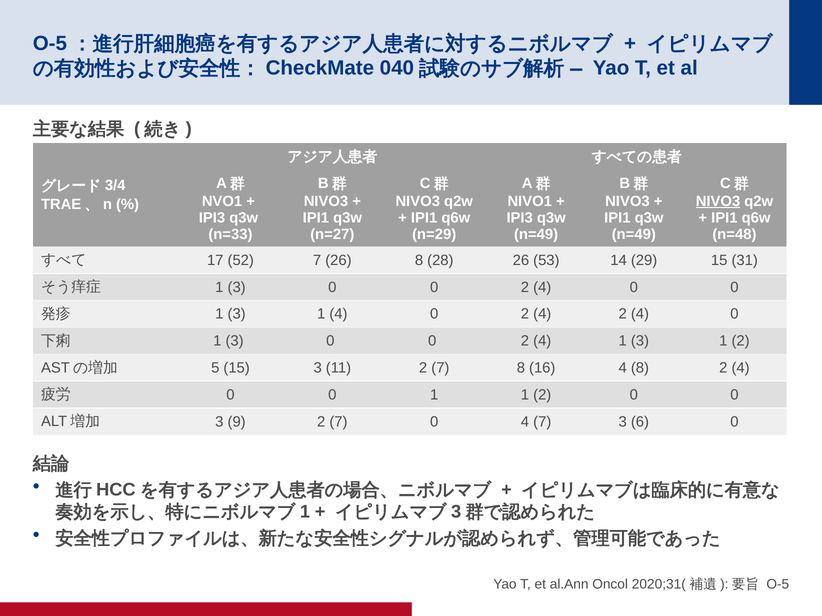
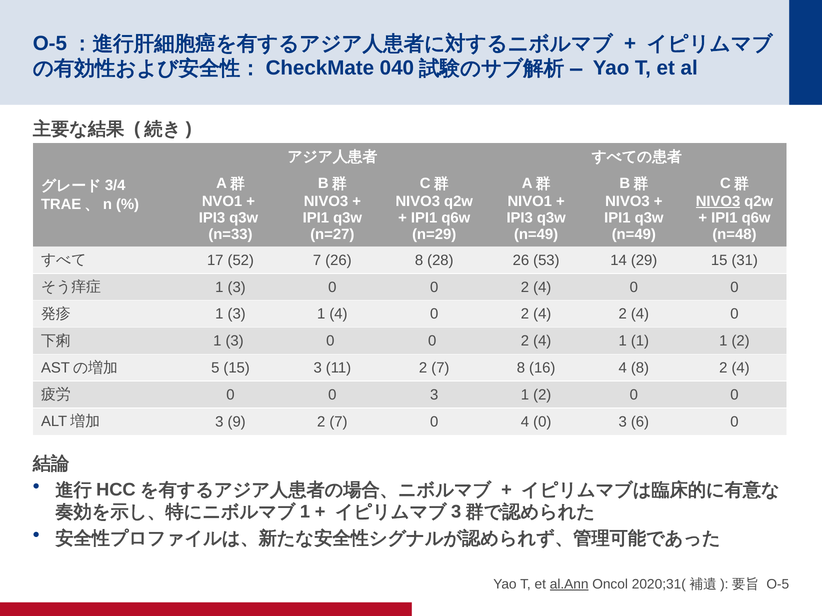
4 1 3: 3 -> 1
0 0 1: 1 -> 3
0 4 7: 7 -> 0
al.Ann underline: none -> present
